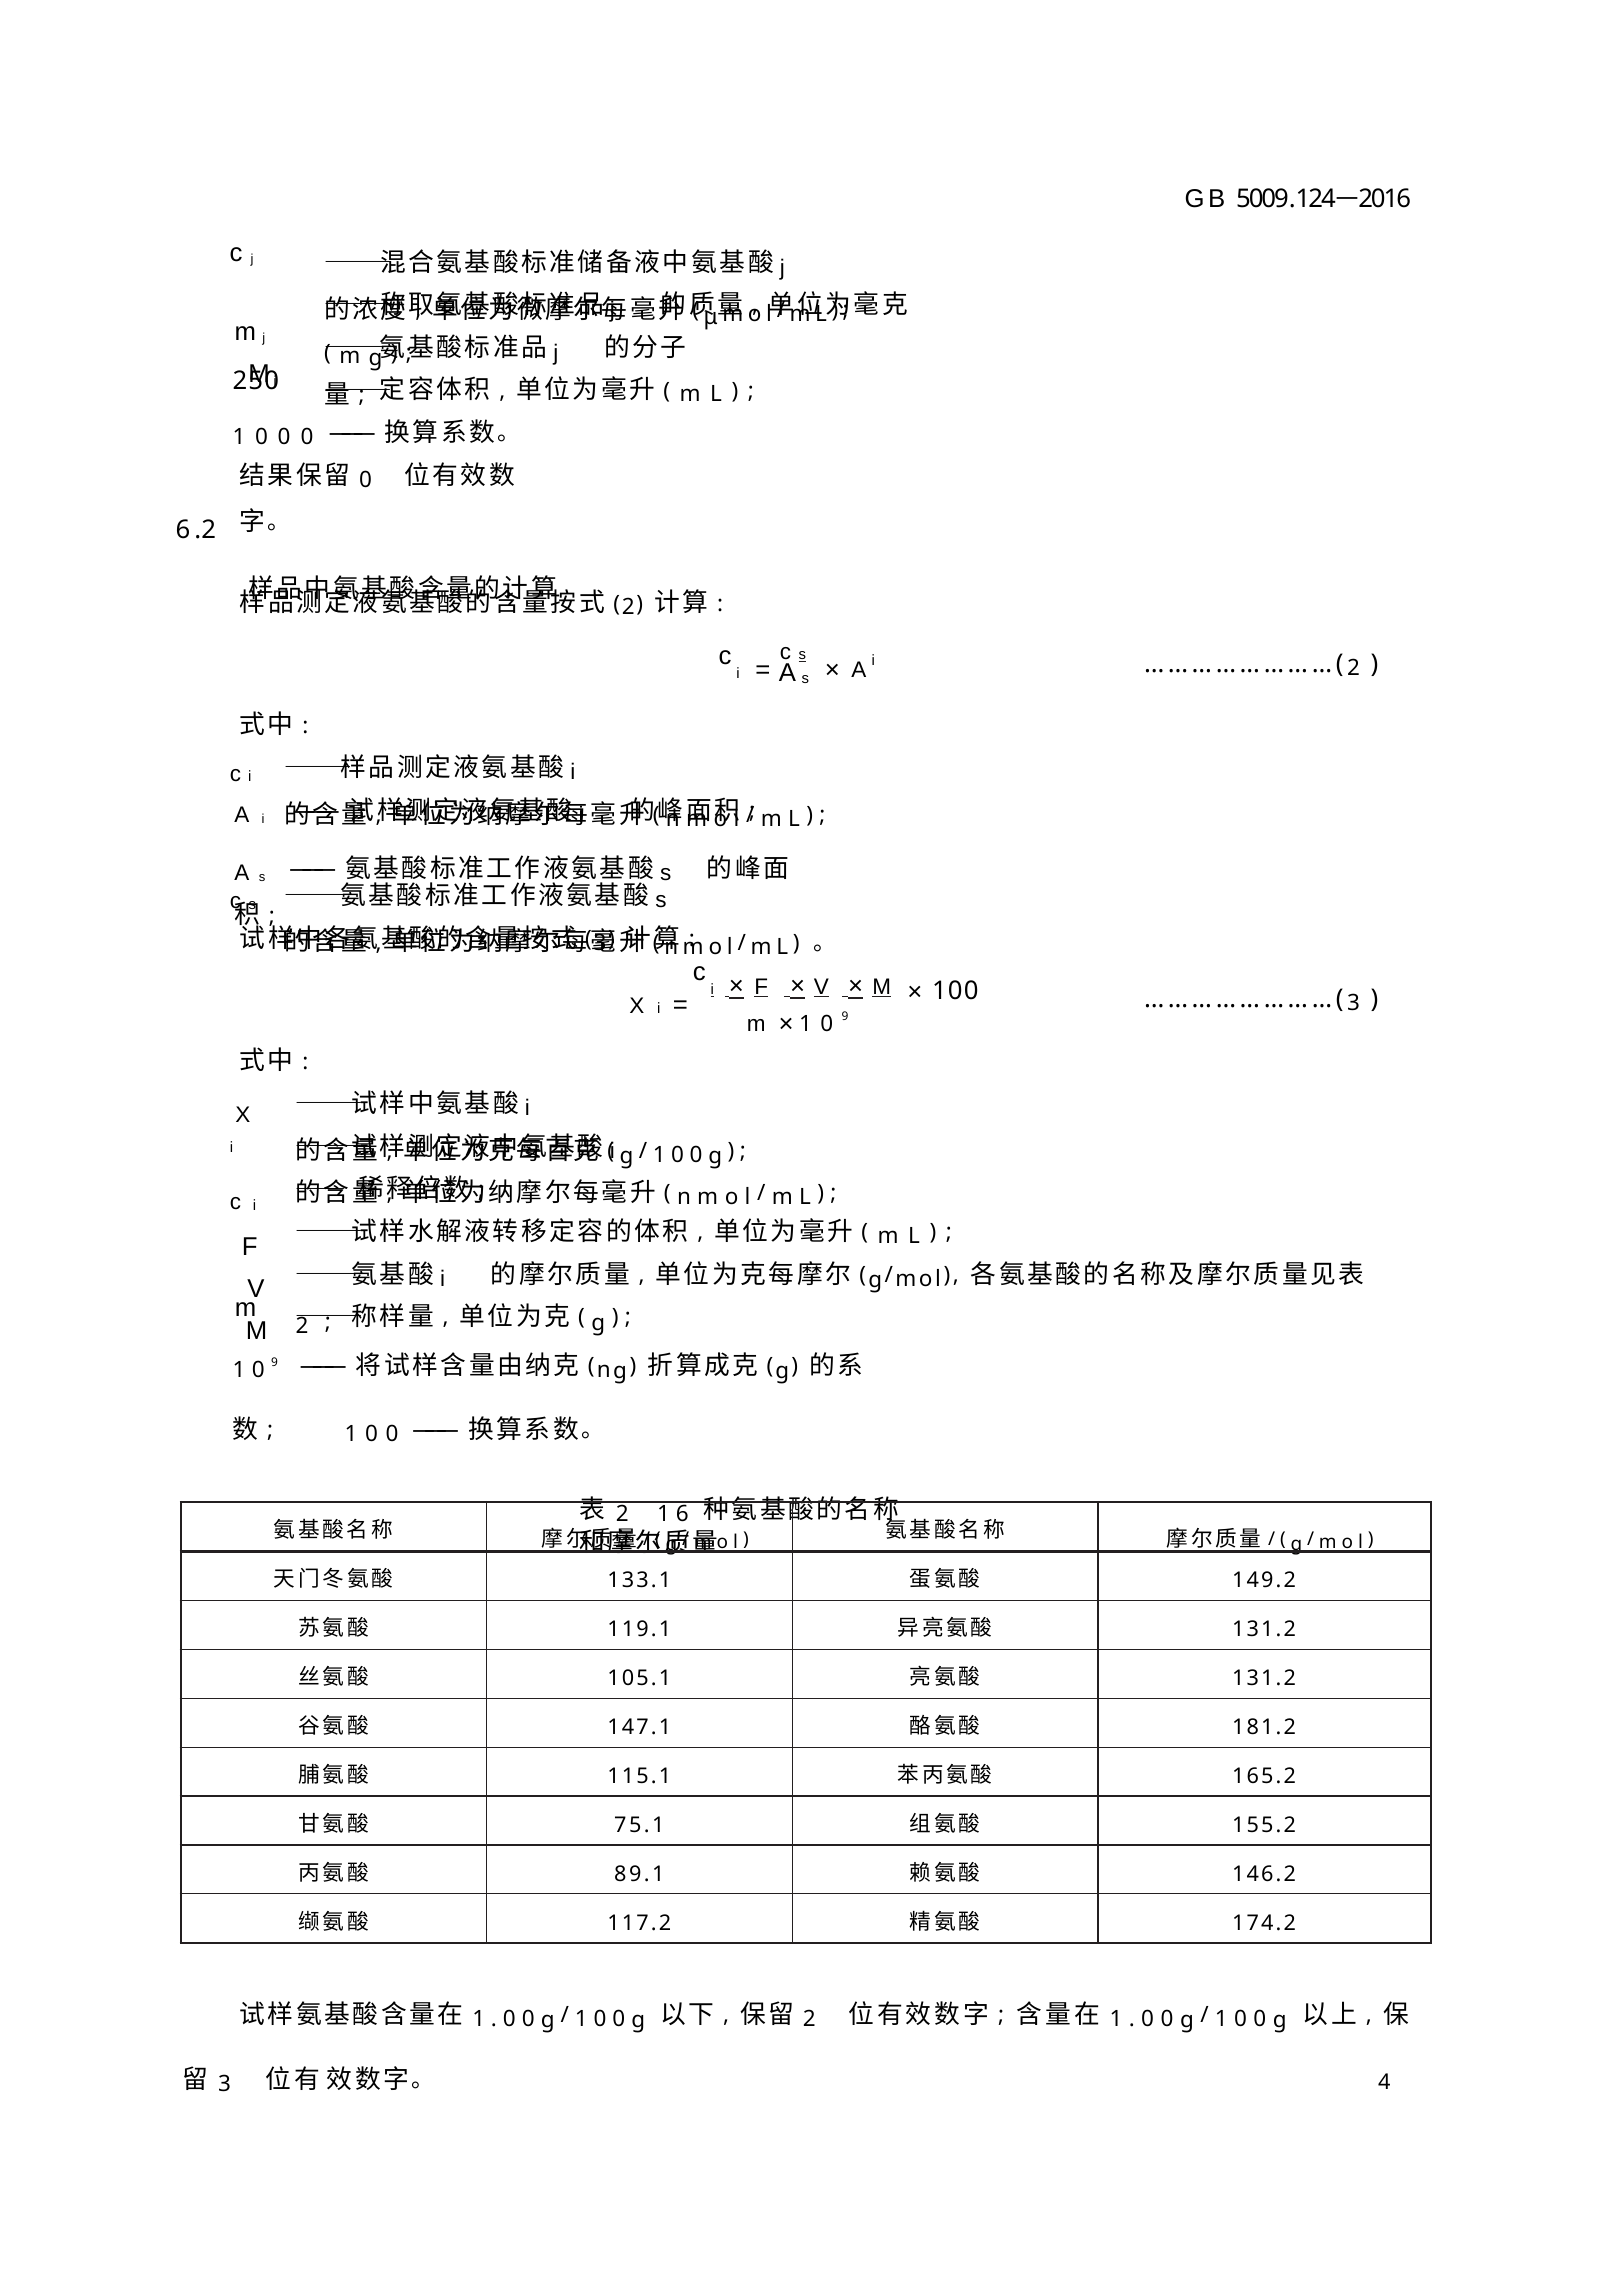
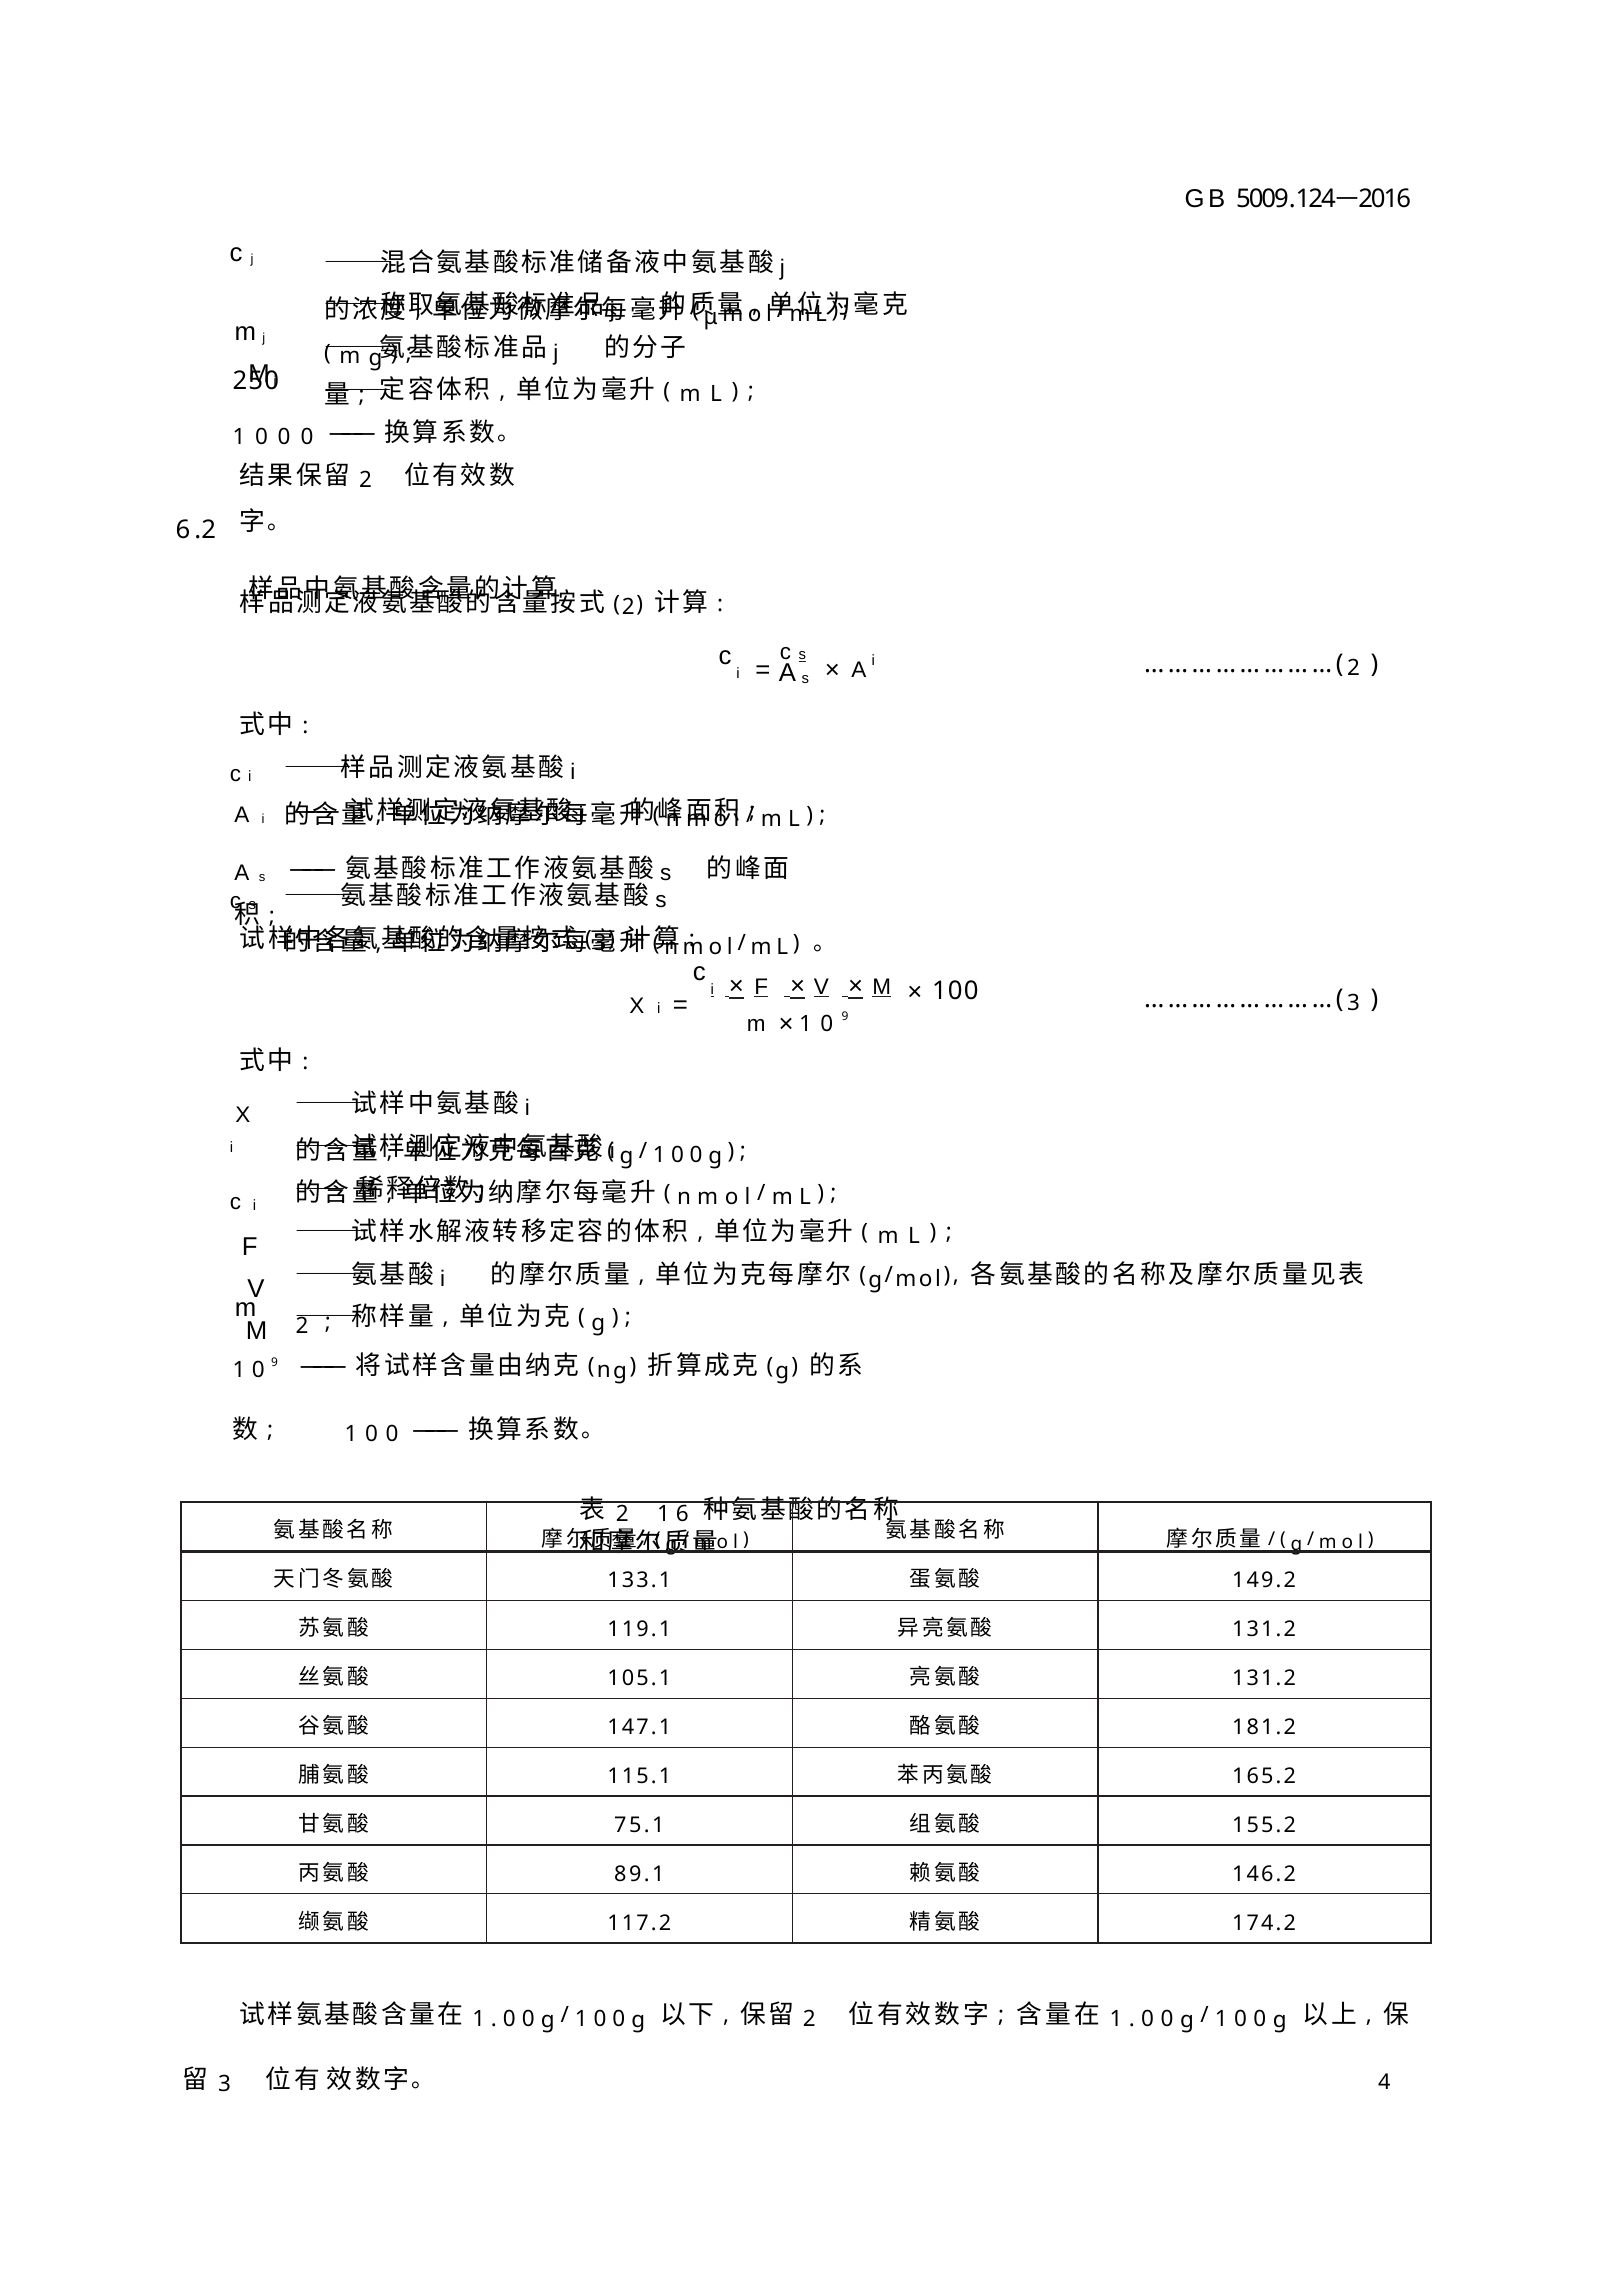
0 at (366, 480): 0 -> 2
